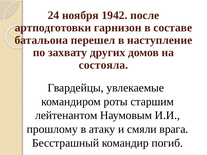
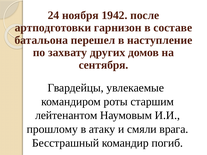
состояла: состояла -> сентября
